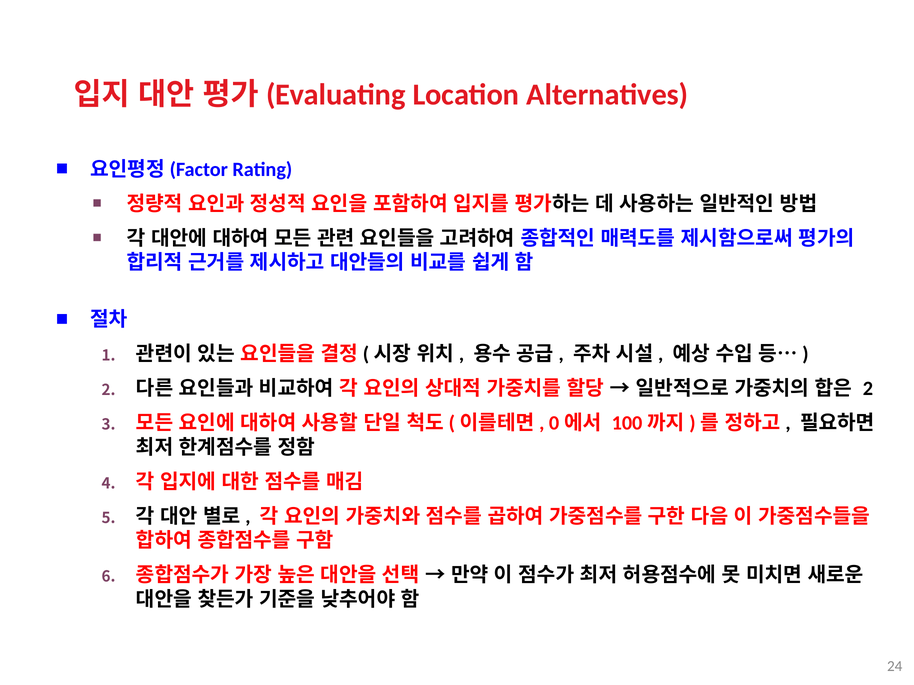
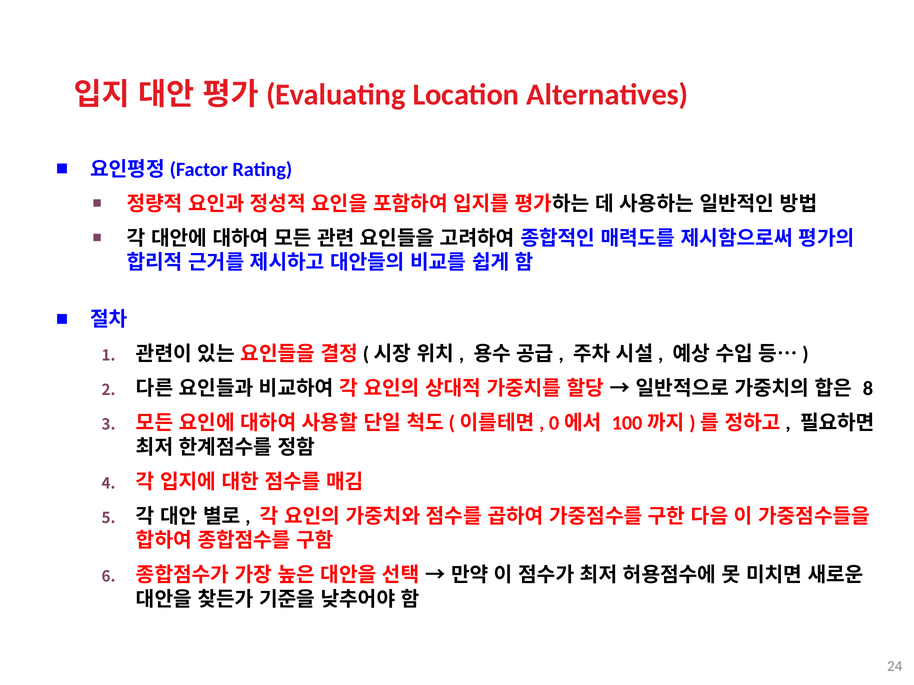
2 at (868, 389): 2 -> 8
